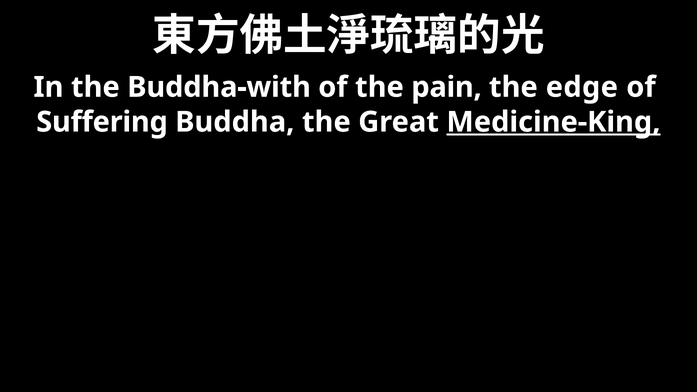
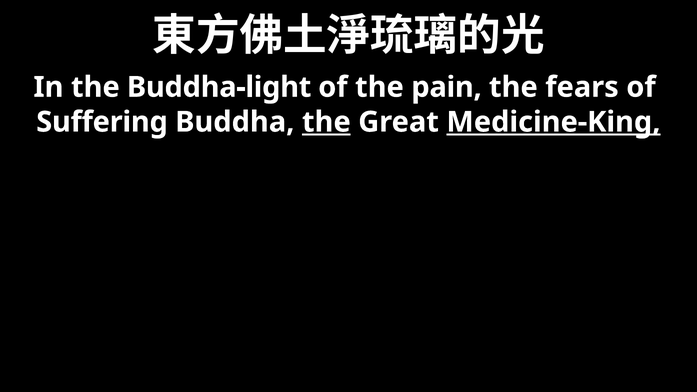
Buddha-with: Buddha-with -> Buddha-light
edge: edge -> fears
the at (326, 122) underline: none -> present
